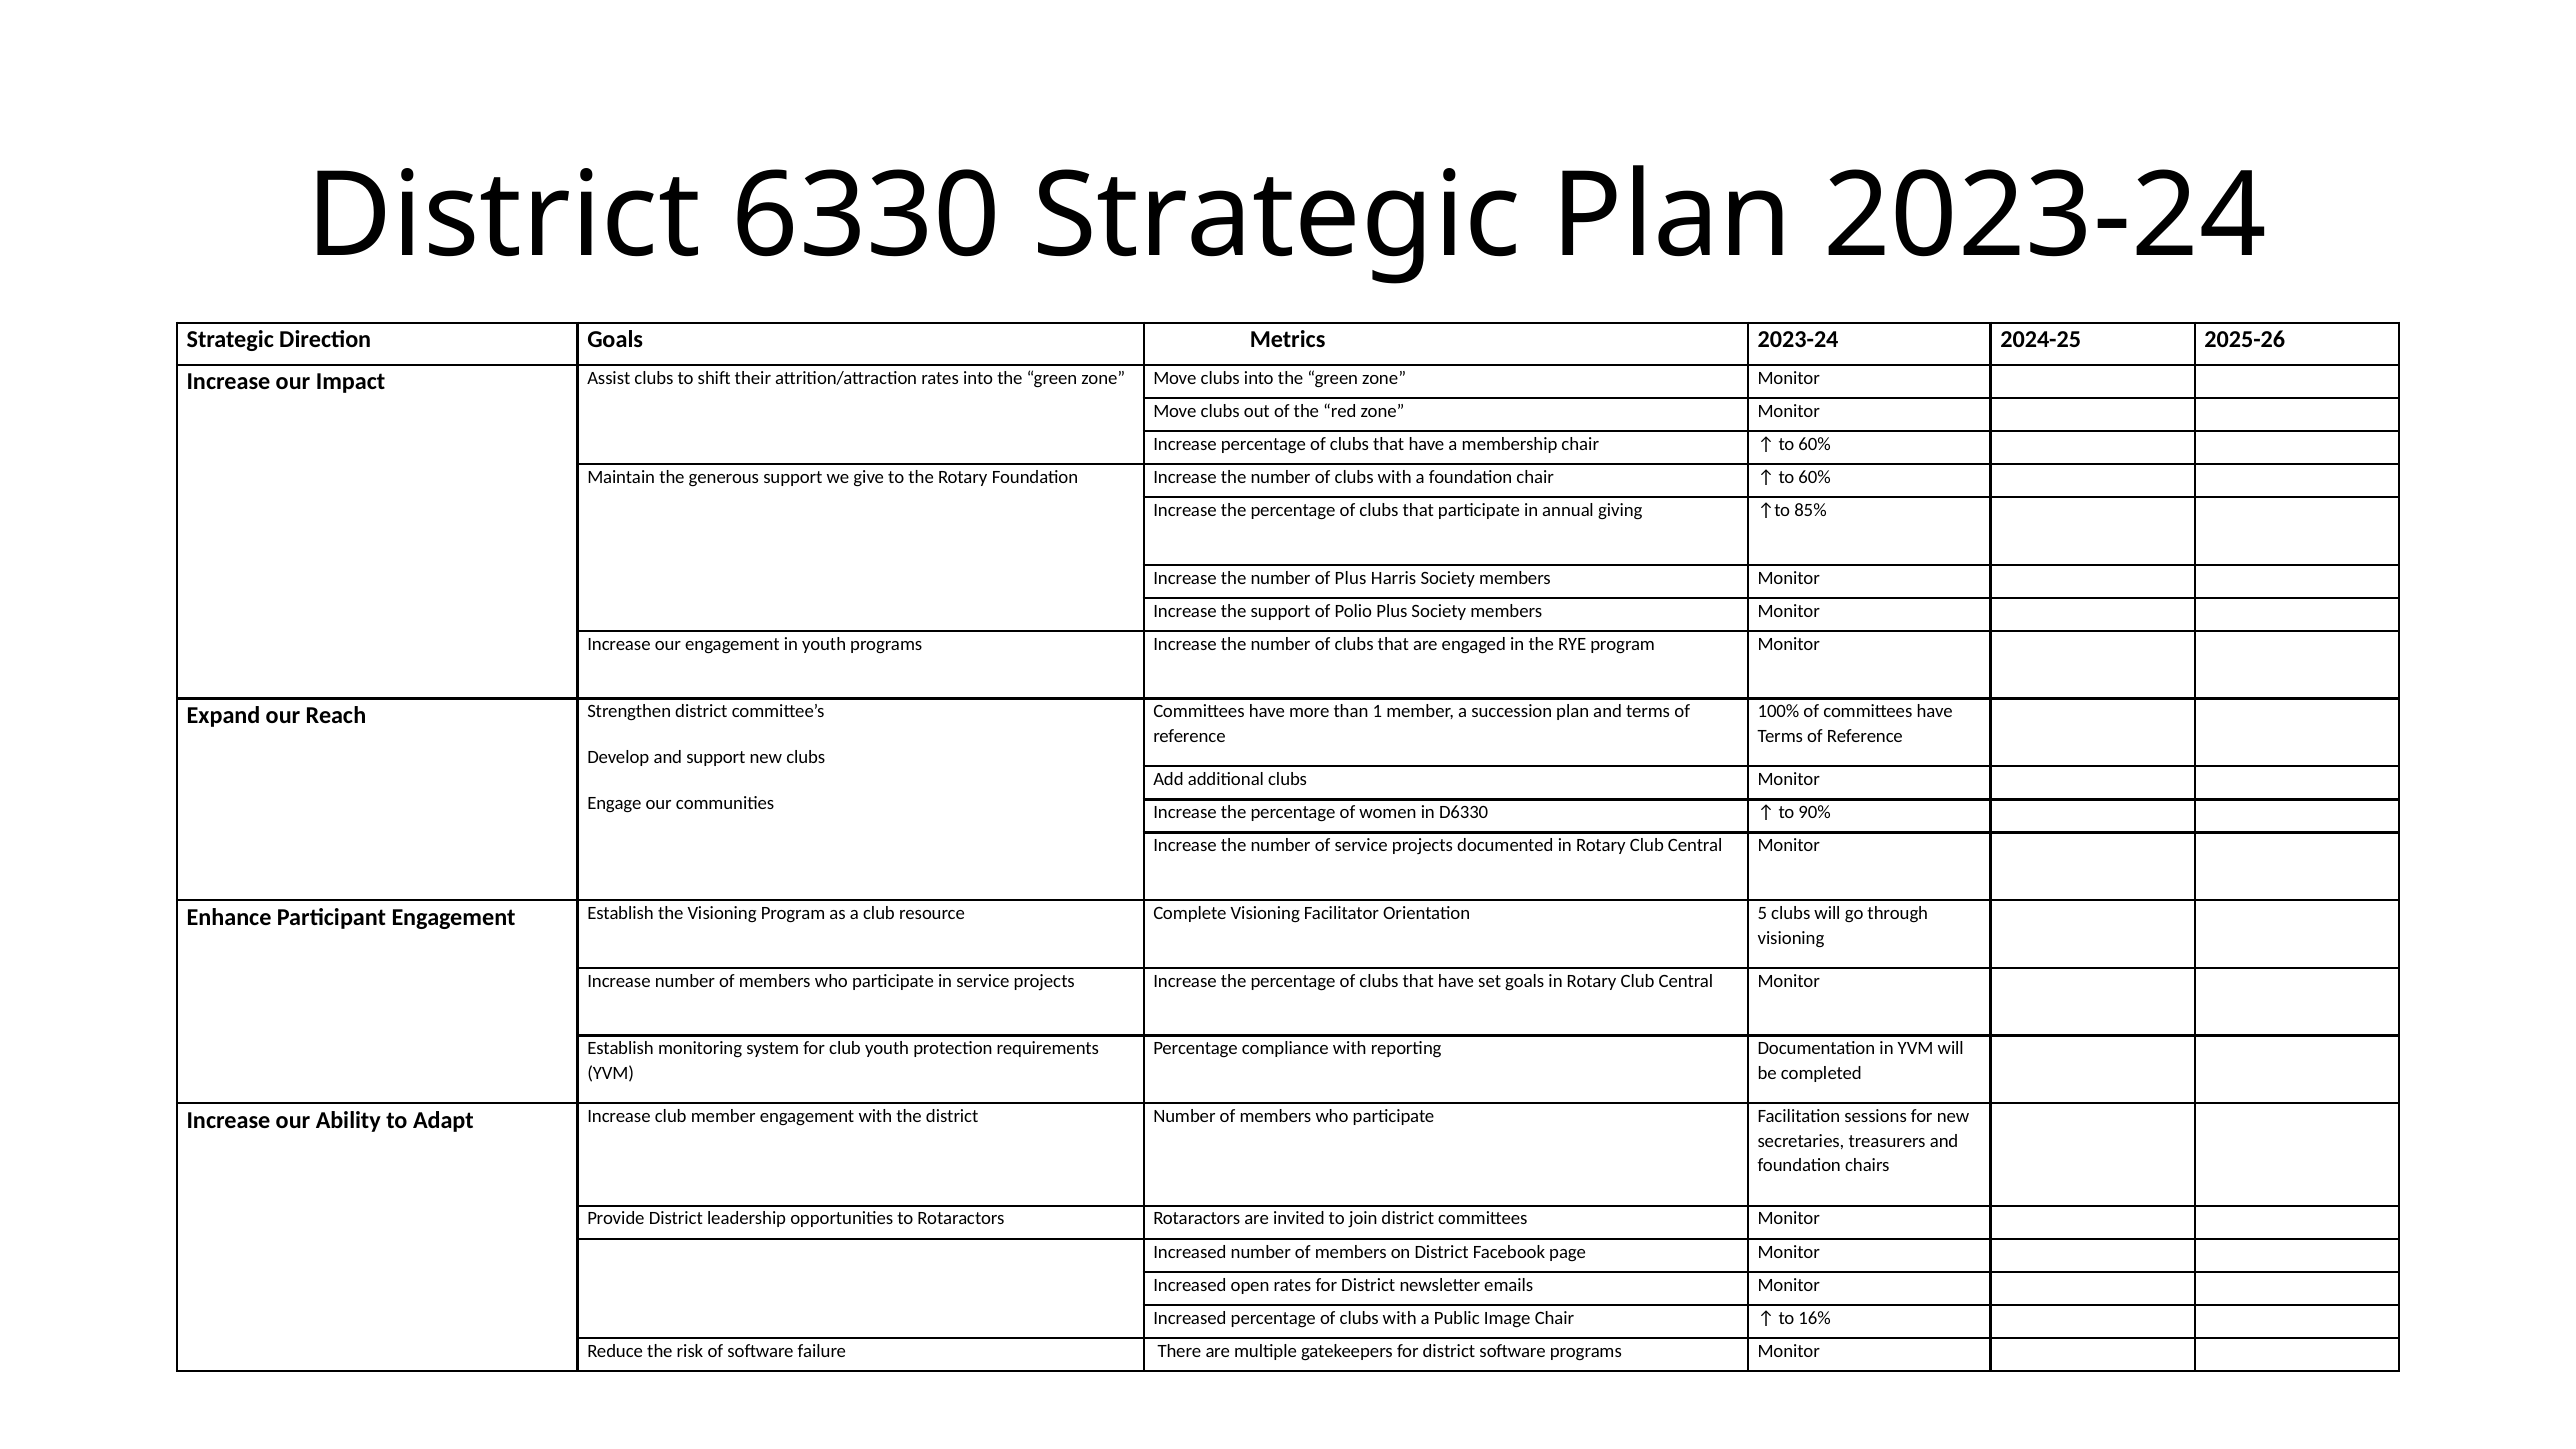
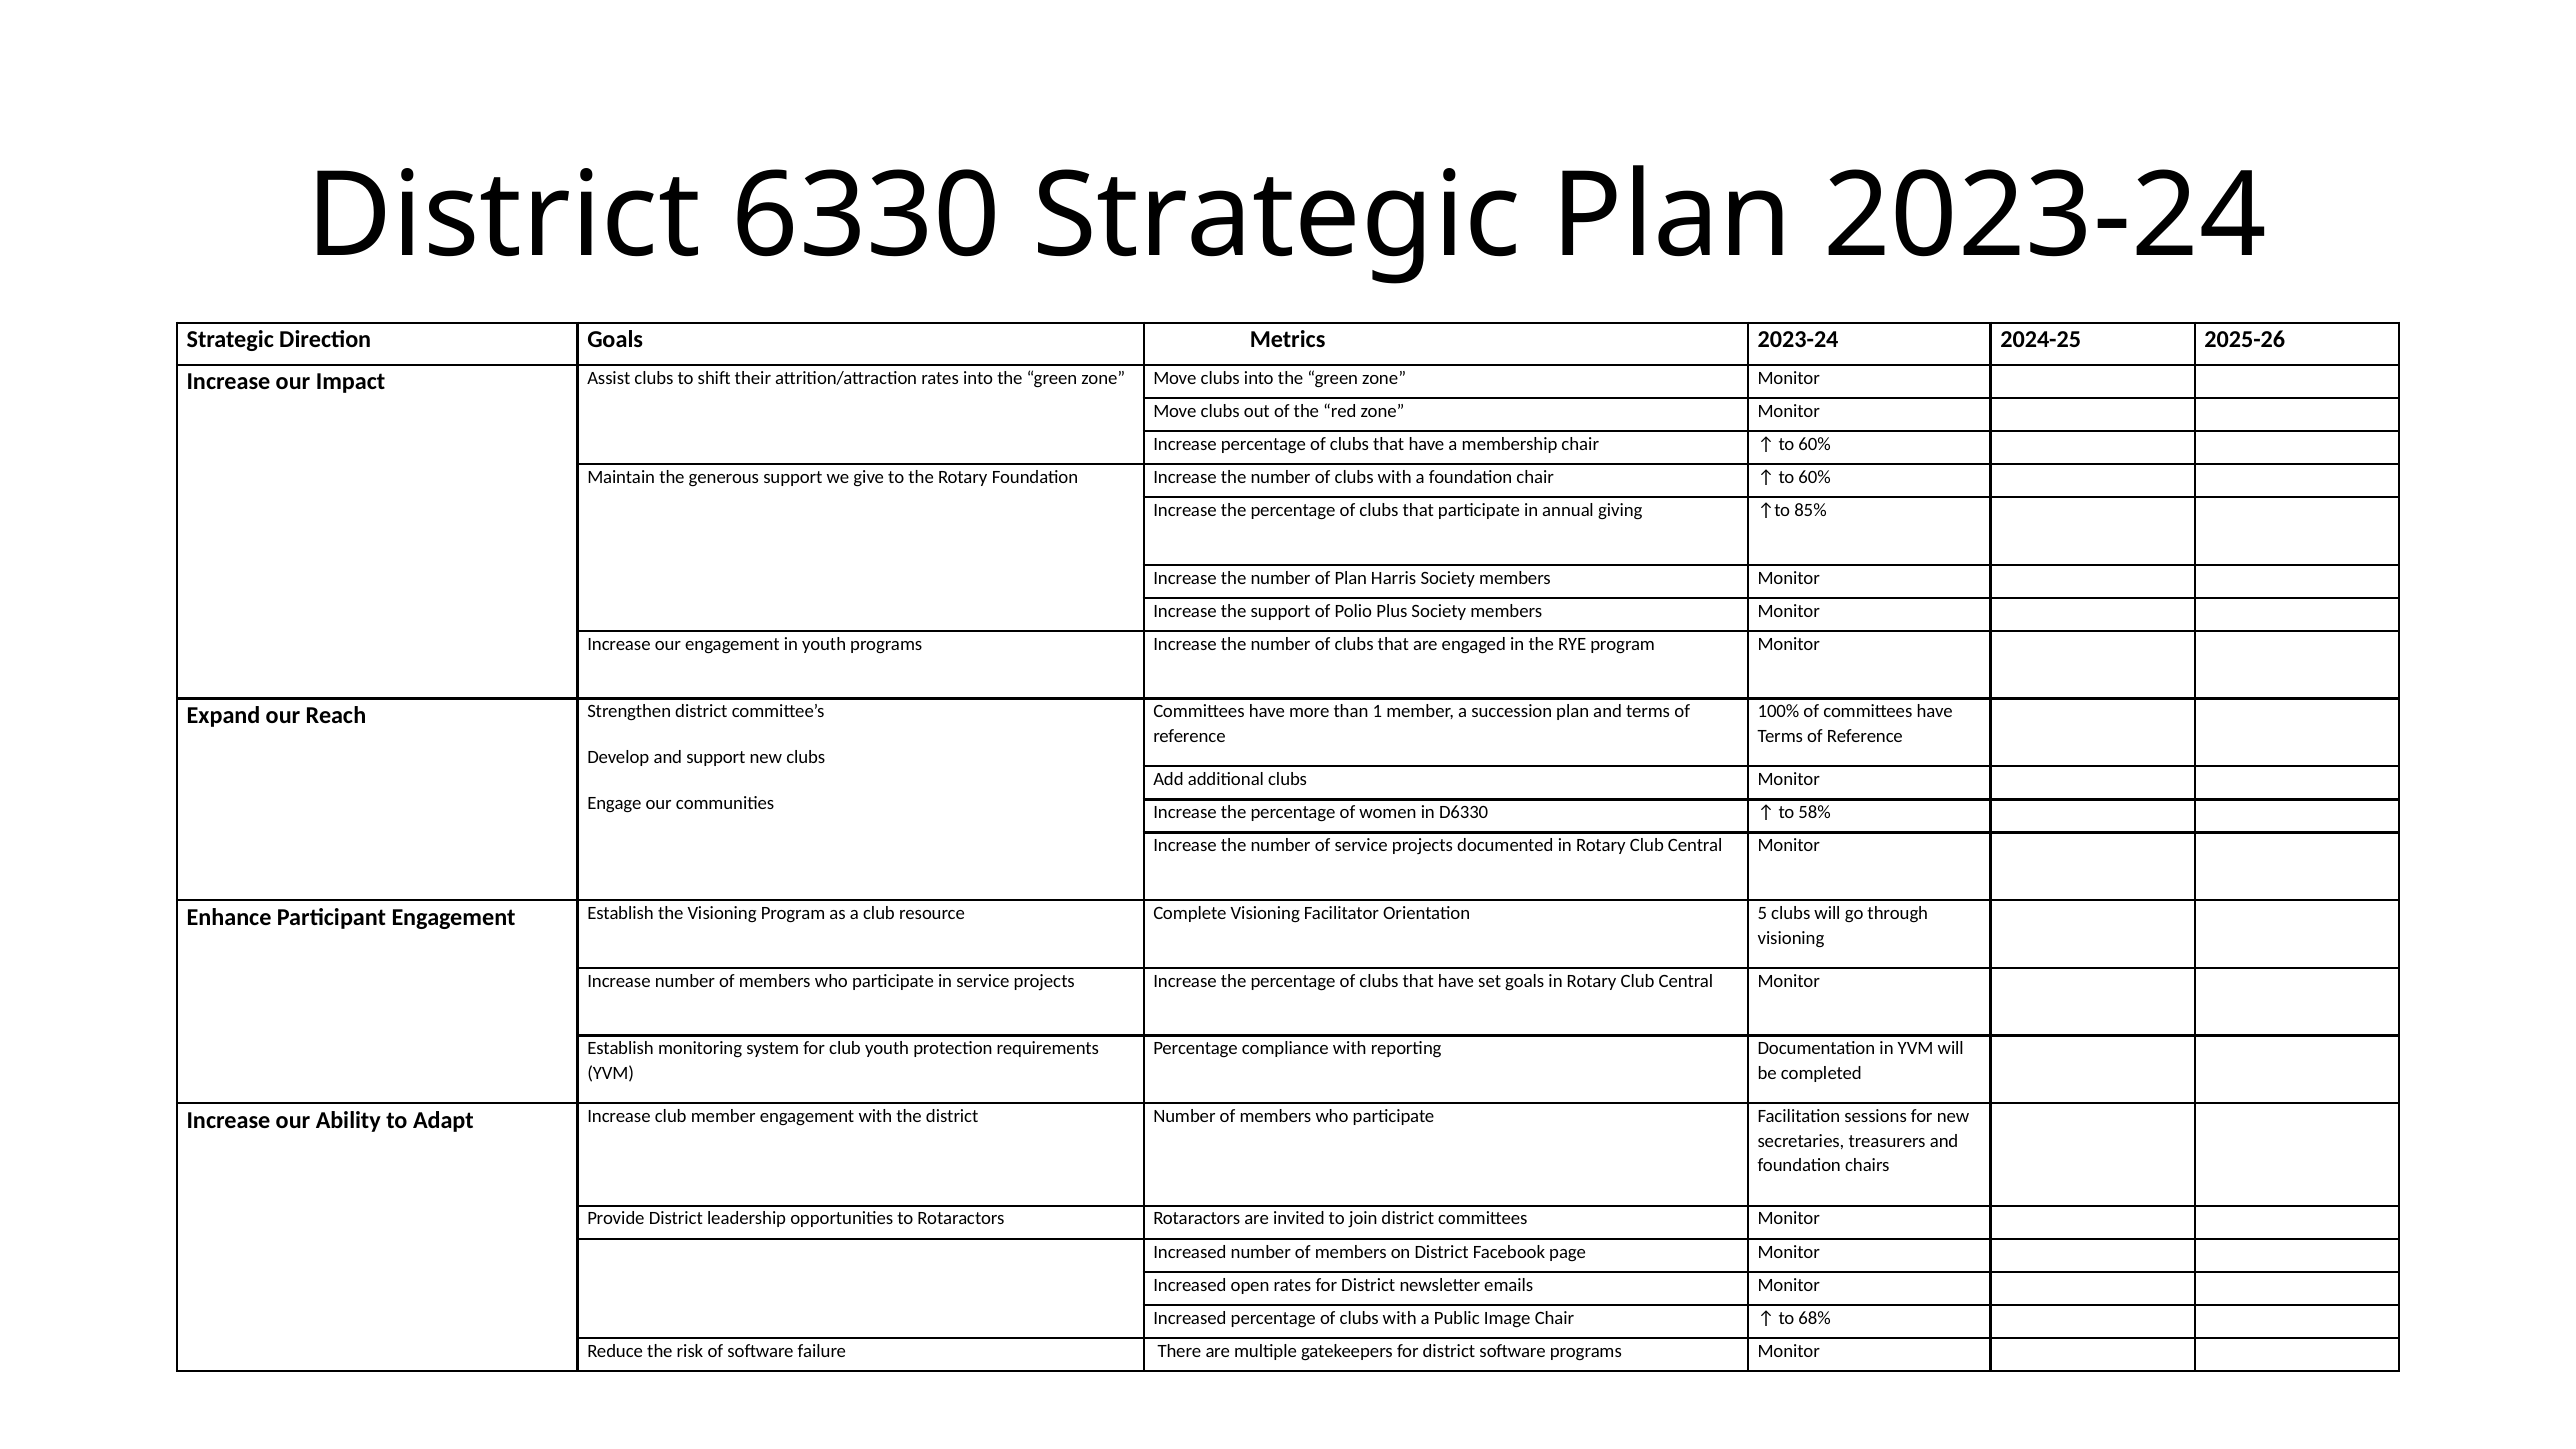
of Plus: Plus -> Plan
90%: 90% -> 58%
16%: 16% -> 68%
